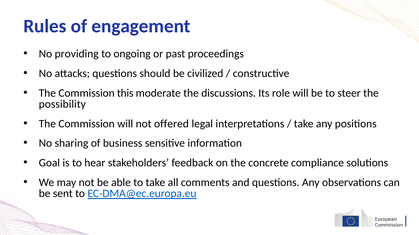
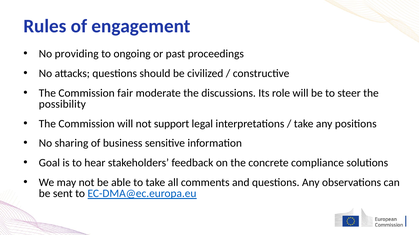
this: this -> fair
offered: offered -> support
